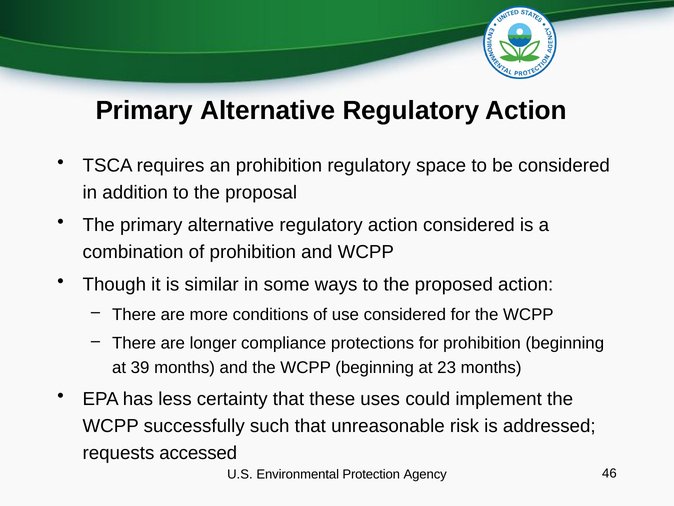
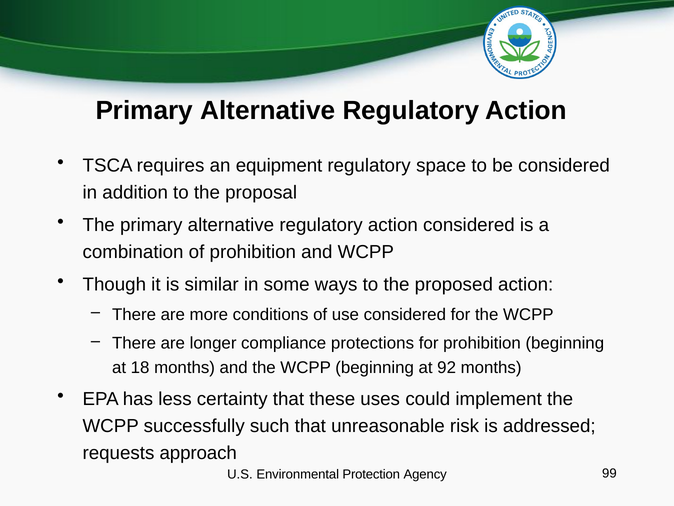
an prohibition: prohibition -> equipment
39: 39 -> 18
23: 23 -> 92
accessed: accessed -> approach
46: 46 -> 99
